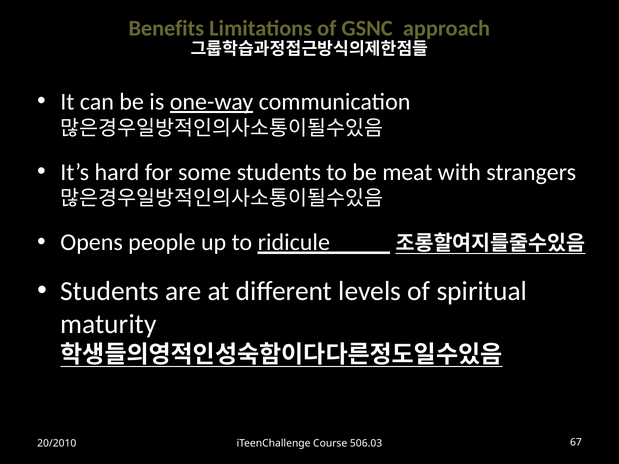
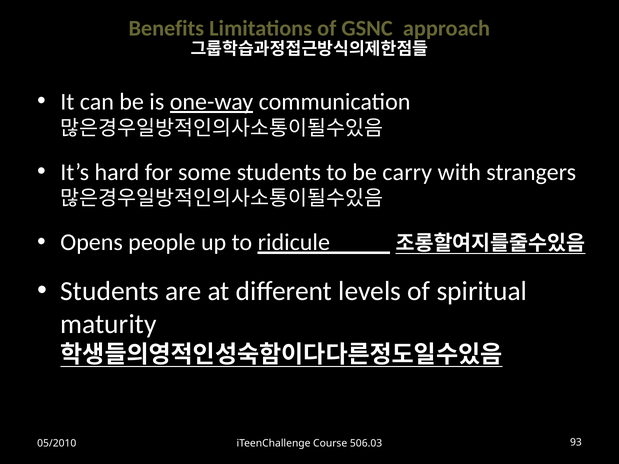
meat: meat -> carry
20/2010: 20/2010 -> 05/2010
67: 67 -> 93
